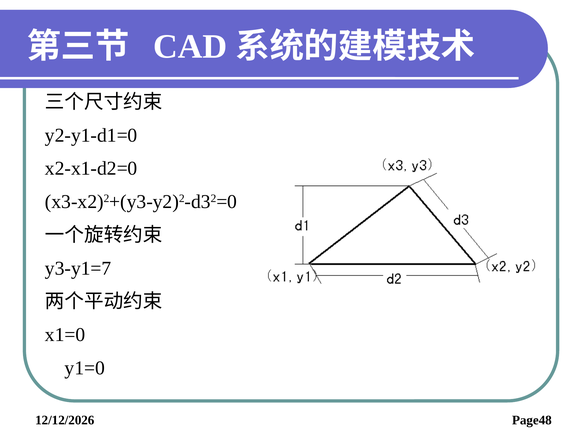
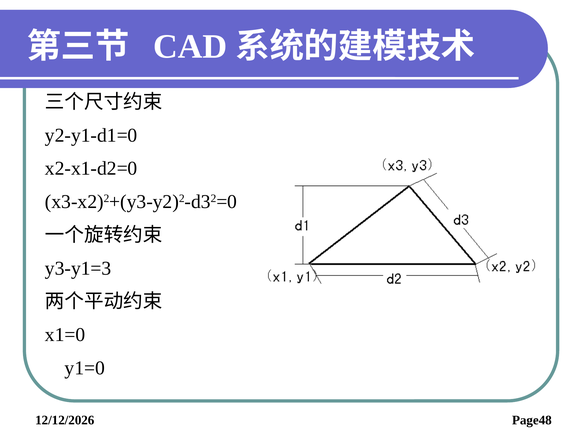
y3-y1=7: y3-y1=7 -> y3-y1=3
